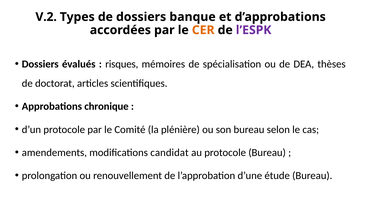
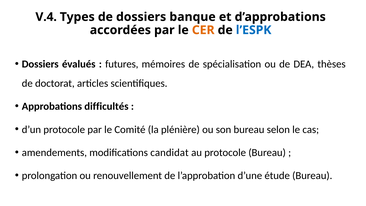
V.2: V.2 -> V.4
l’ESPK colour: purple -> blue
risques: risques -> futures
chronique: chronique -> difficultés
